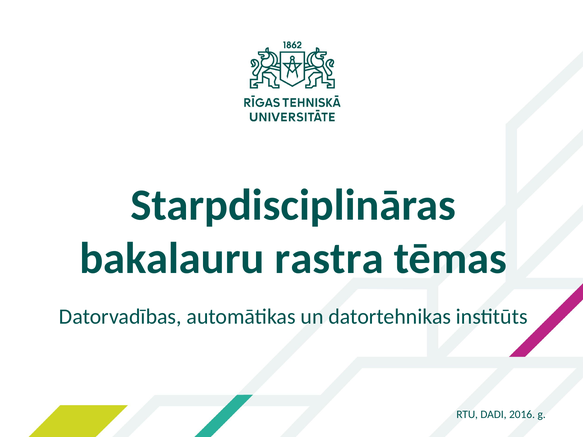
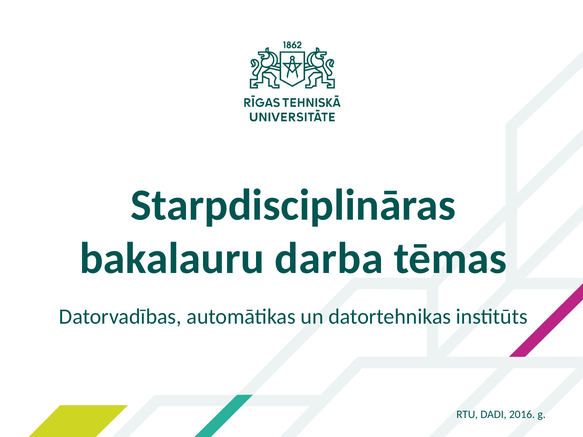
rastra: rastra -> darba
